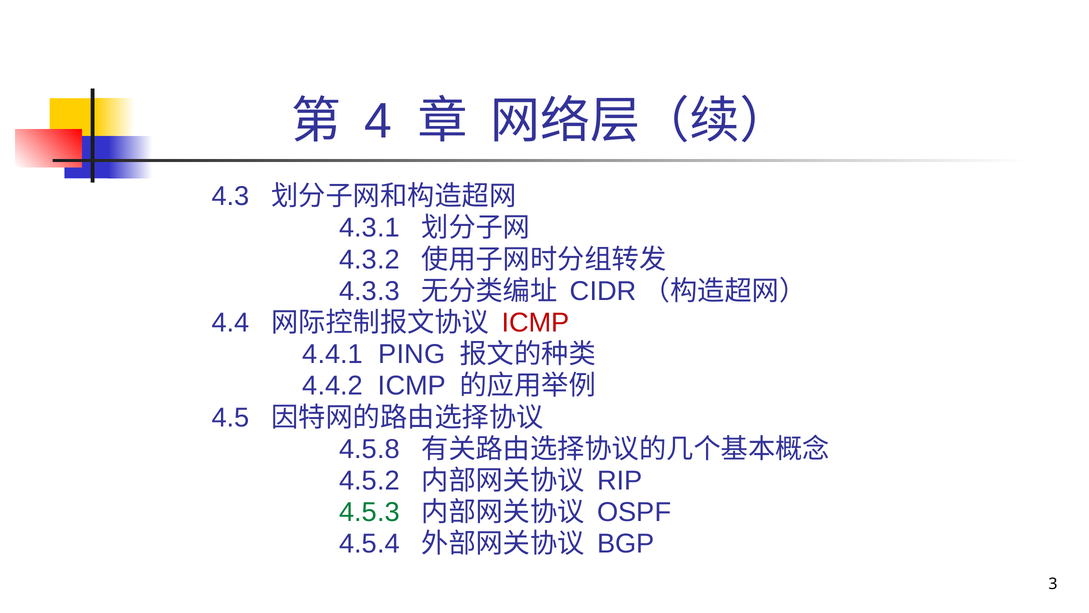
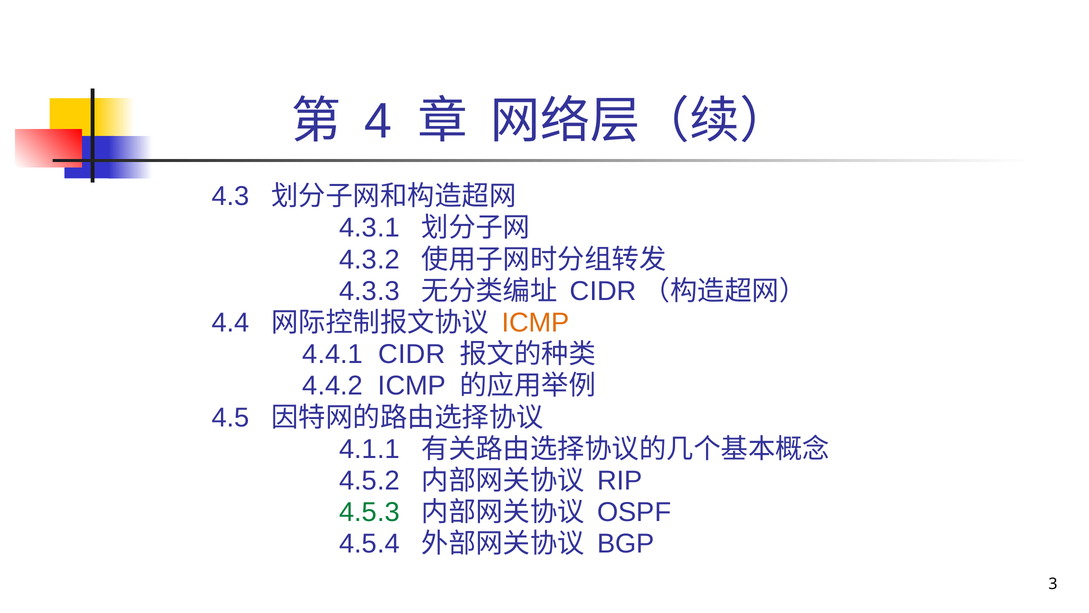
ICMP at (536, 323) colour: red -> orange
PING: PING -> CIDR
4.5.8: 4.5.8 -> 4.1.1
